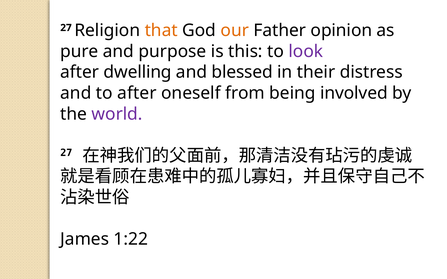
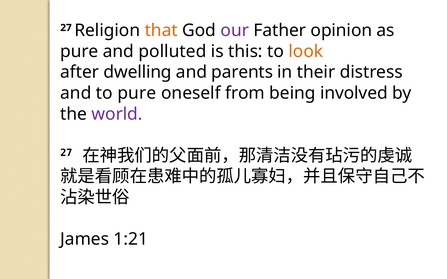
our colour: orange -> purple
purpose: purpose -> polluted
look colour: purple -> orange
blessed: blessed -> parents
to after: after -> pure
1:22: 1:22 -> 1:21
